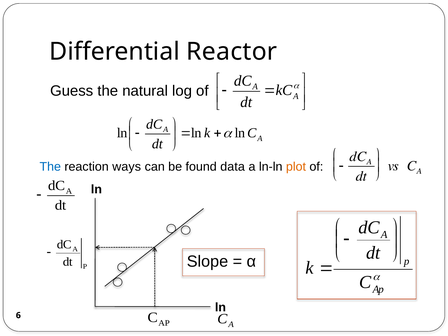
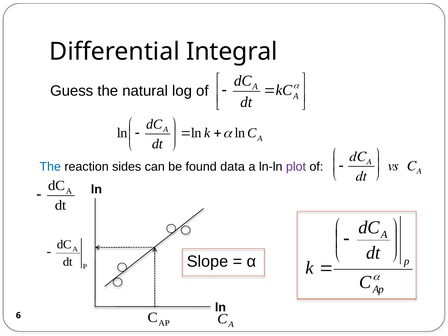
Reactor: Reactor -> Integral
ways: ways -> sides
plot colour: orange -> purple
